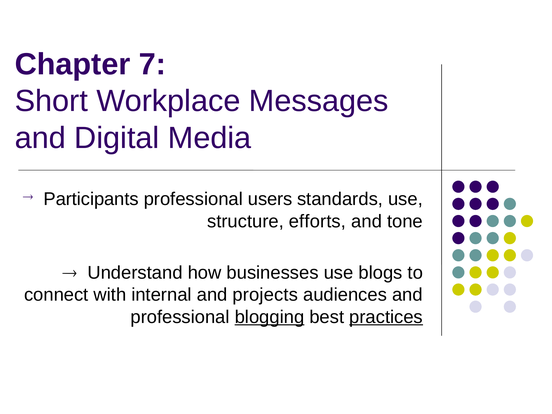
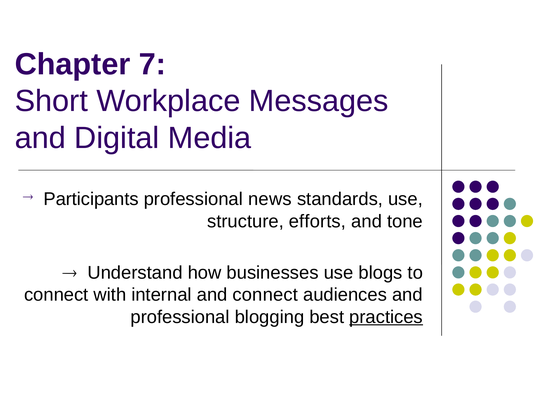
users: users -> news
and projects: projects -> connect
blogging underline: present -> none
